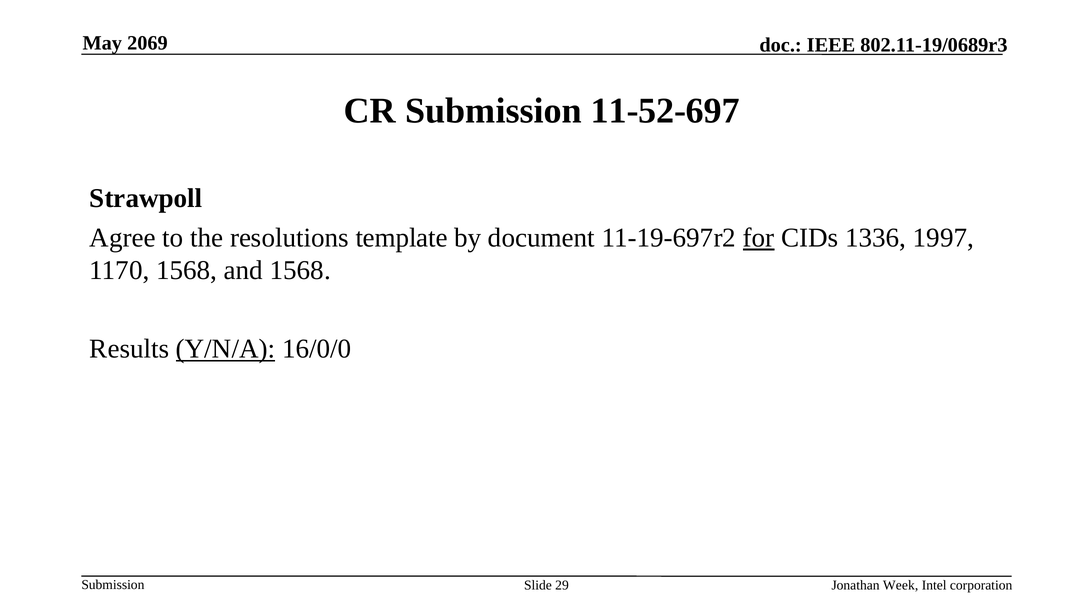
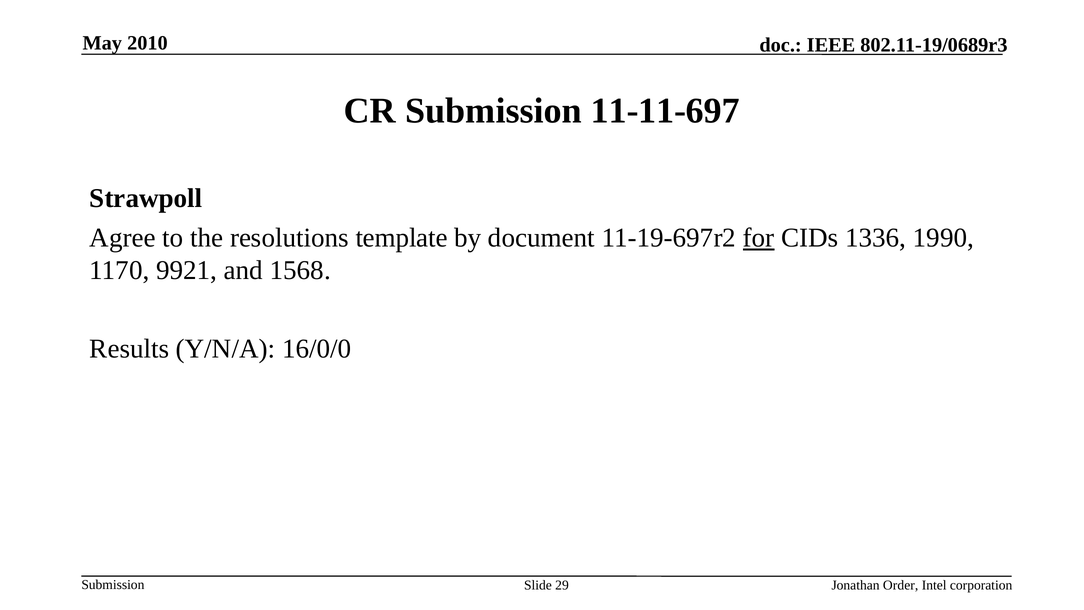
2069: 2069 -> 2010
11-52-697: 11-52-697 -> 11-11-697
1997: 1997 -> 1990
1170 1568: 1568 -> 9921
Y/N/A underline: present -> none
Week: Week -> Order
